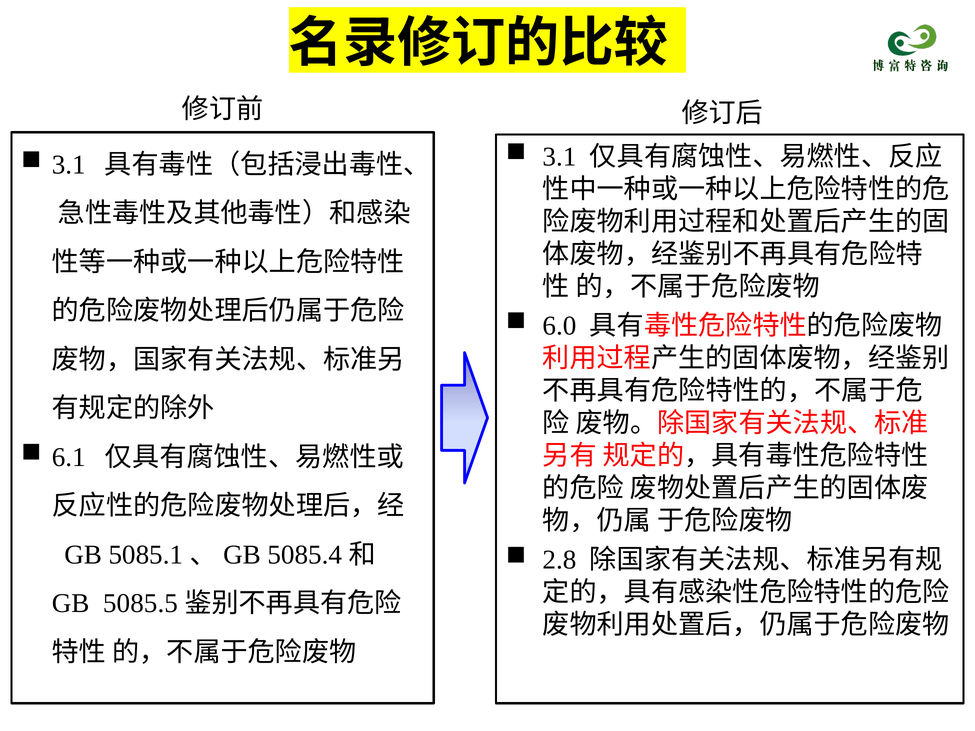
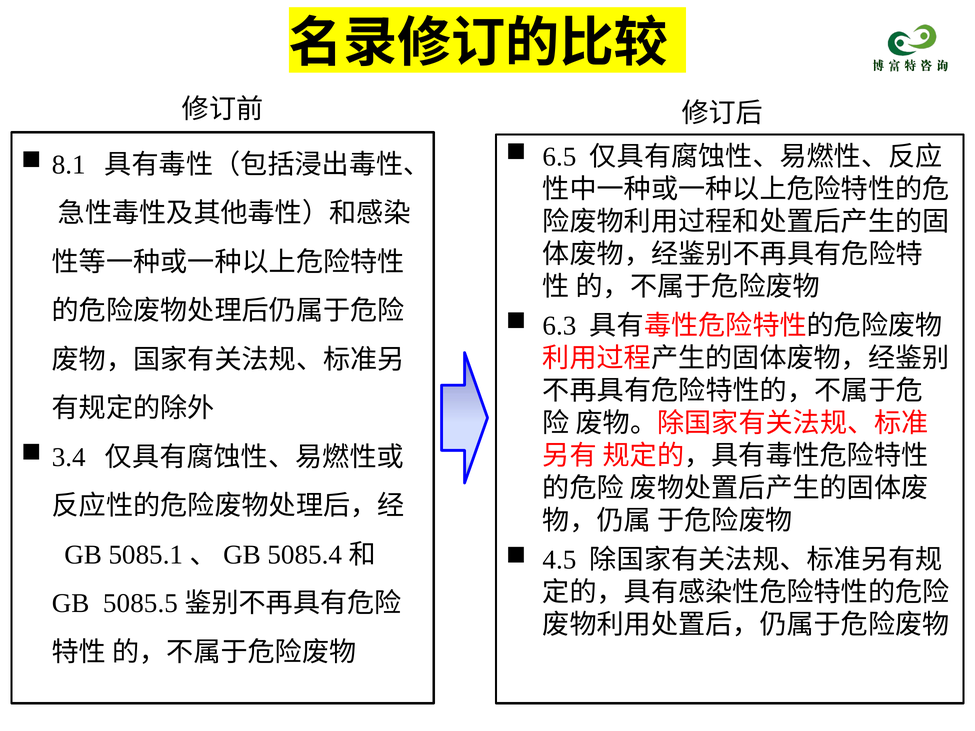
3.1 at (559, 157): 3.1 -> 6.5
3.1 at (69, 165): 3.1 -> 8.1
6.0: 6.0 -> 6.3
6.1: 6.1 -> 3.4
2.8: 2.8 -> 4.5
